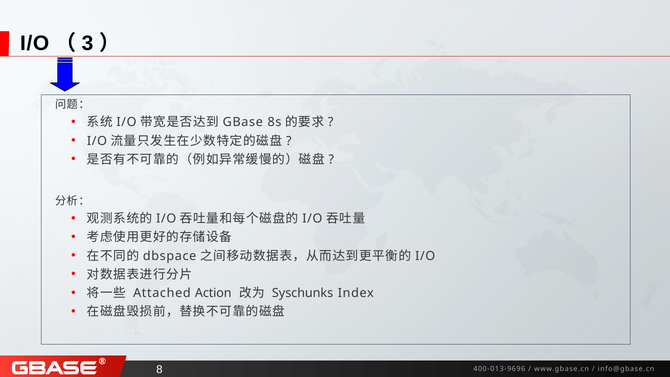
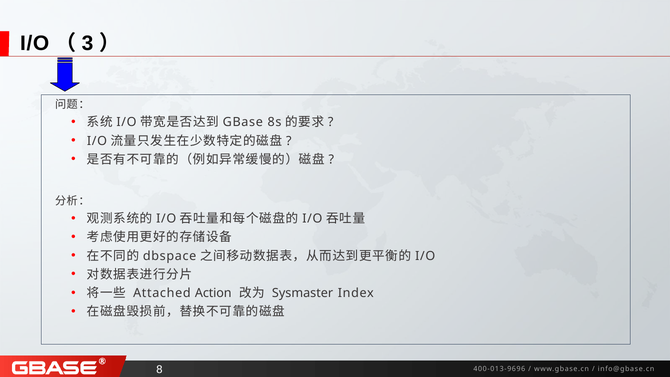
Syschunks: Syschunks -> Sysmaster
